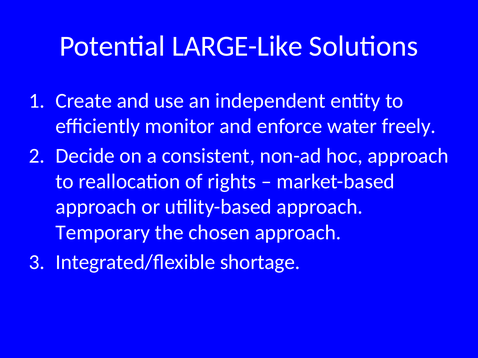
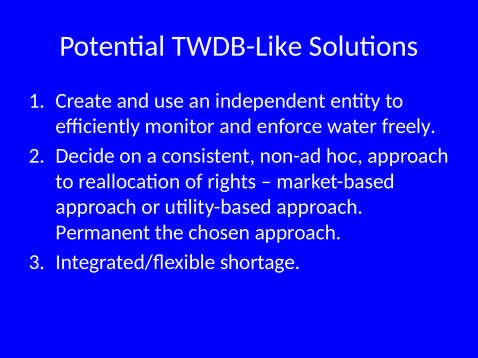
LARGE-Like: LARGE-Like -> TWDB-Like
Temporary: Temporary -> Permanent
